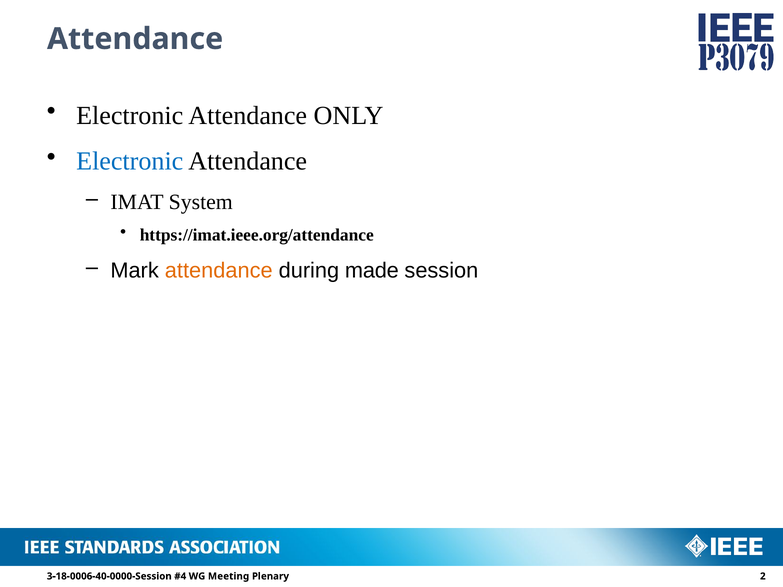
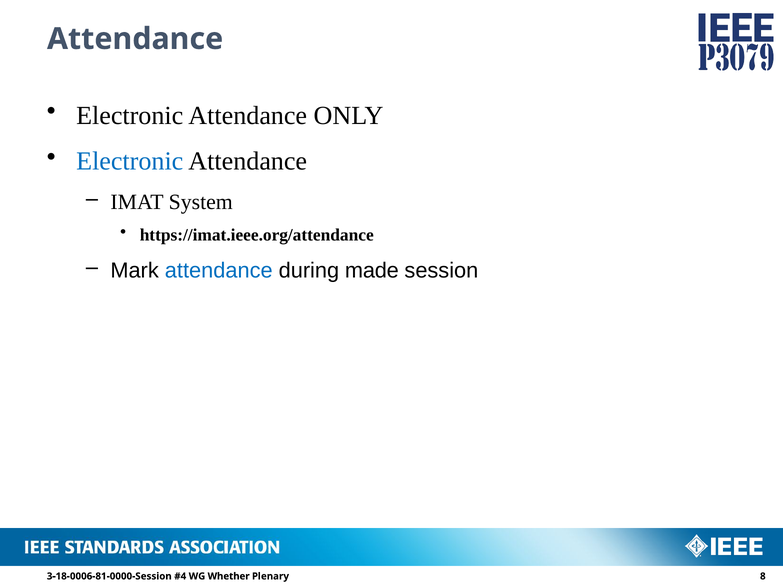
attendance at (219, 271) colour: orange -> blue
3-18-0006-40-0000-Session: 3-18-0006-40-0000-Session -> 3-18-0006-81-0000-Session
Meeting: Meeting -> Whether
2: 2 -> 8
